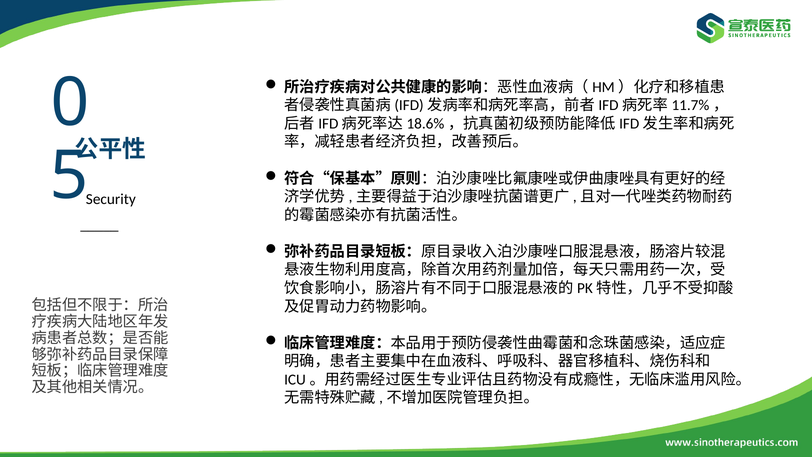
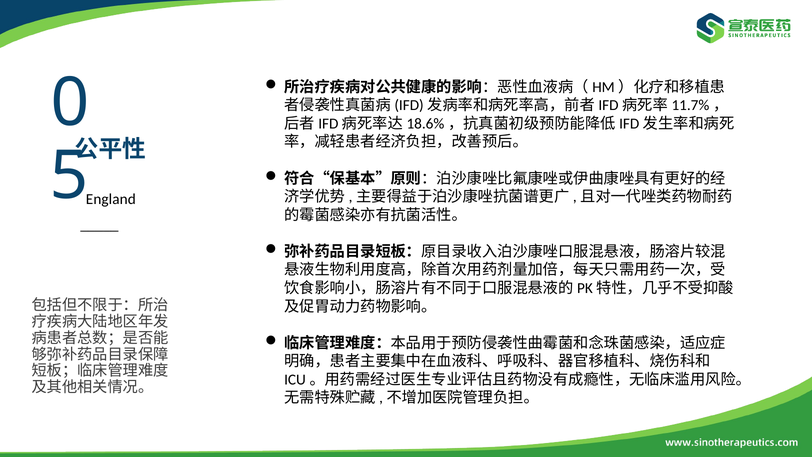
Security: Security -> England
